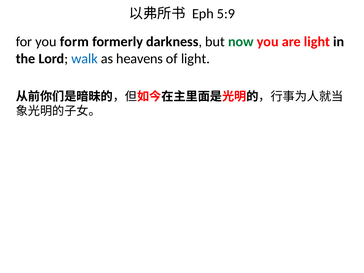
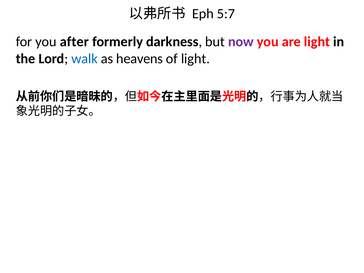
5:9: 5:9 -> 5:7
form: form -> after
now colour: green -> purple
